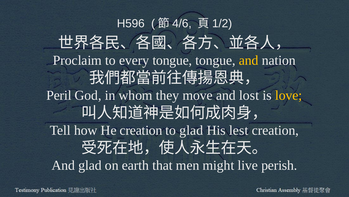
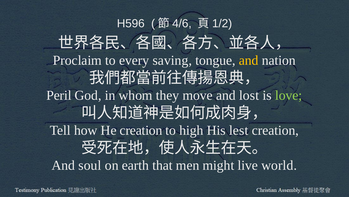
every tongue: tongue -> saving
love colour: yellow -> light green
to glad: glad -> high
And glad: glad -> soul
perish: perish -> world
